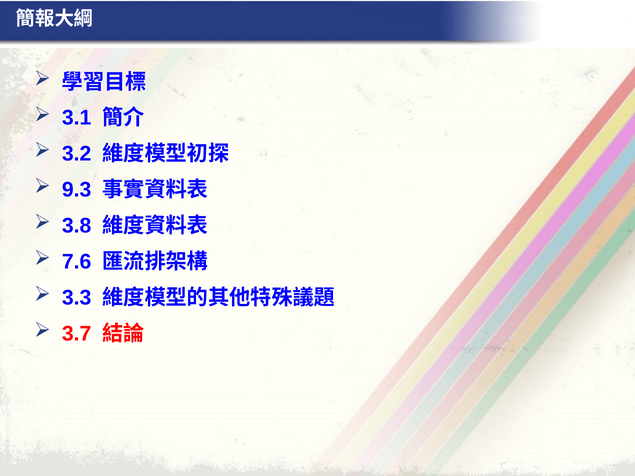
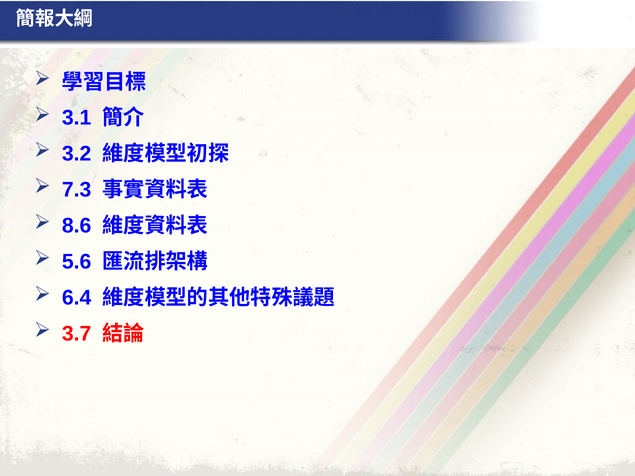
9.3: 9.3 -> 7.3
3.8: 3.8 -> 8.6
7.6: 7.6 -> 5.6
3.3: 3.3 -> 6.4
